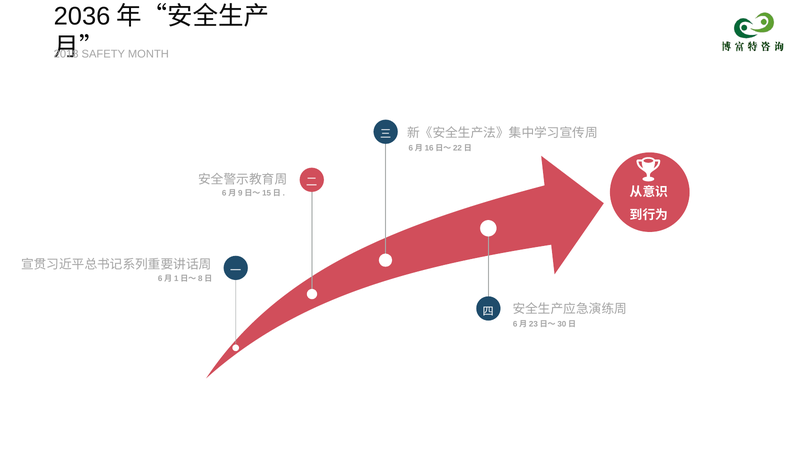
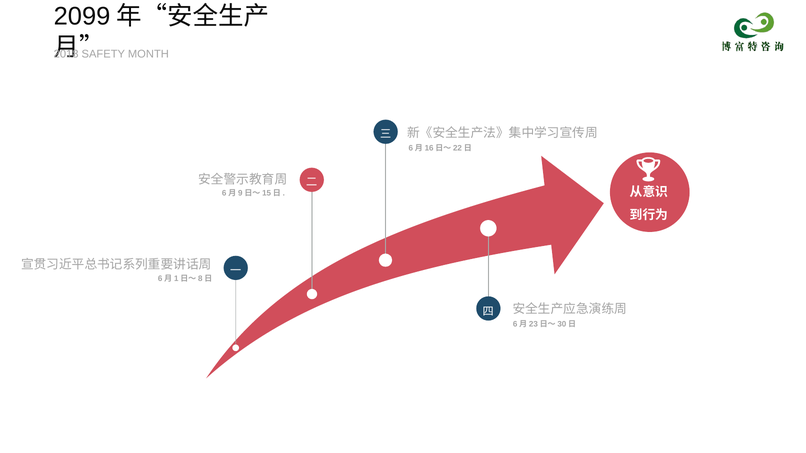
2036: 2036 -> 2099
